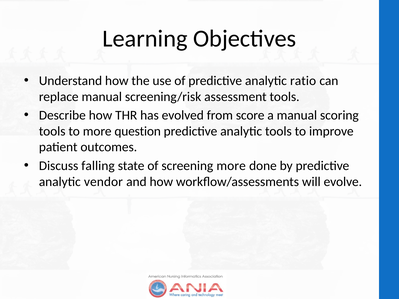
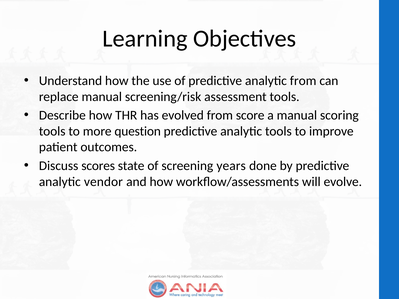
analytic ratio: ratio -> from
falling: falling -> scores
screening more: more -> years
